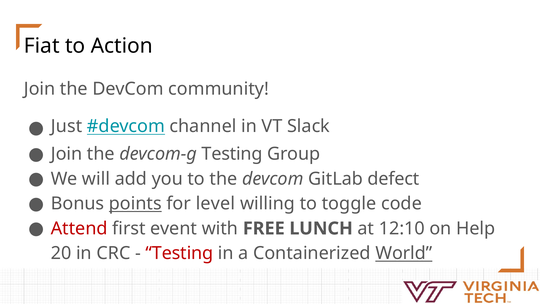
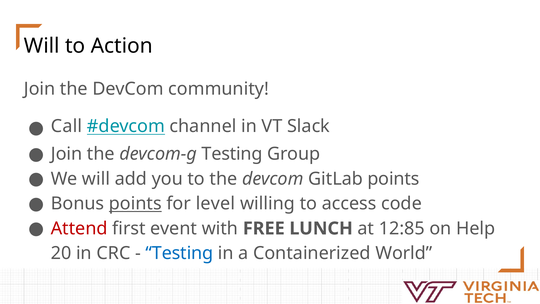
Fiat at (42, 46): Fiat -> Will
Just: Just -> Call
GitLab defect: defect -> points
toggle: toggle -> access
12:10: 12:10 -> 12:85
Testing at (179, 253) colour: red -> blue
World underline: present -> none
